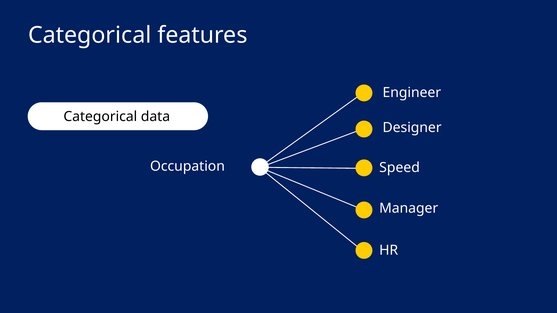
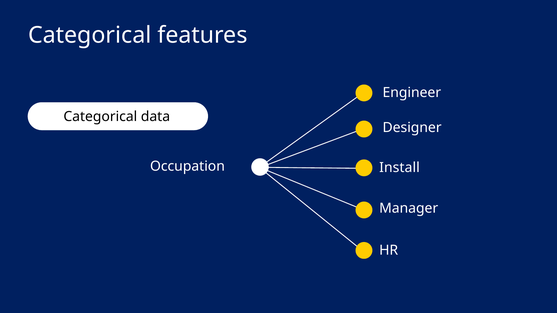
Speed: Speed -> Install
